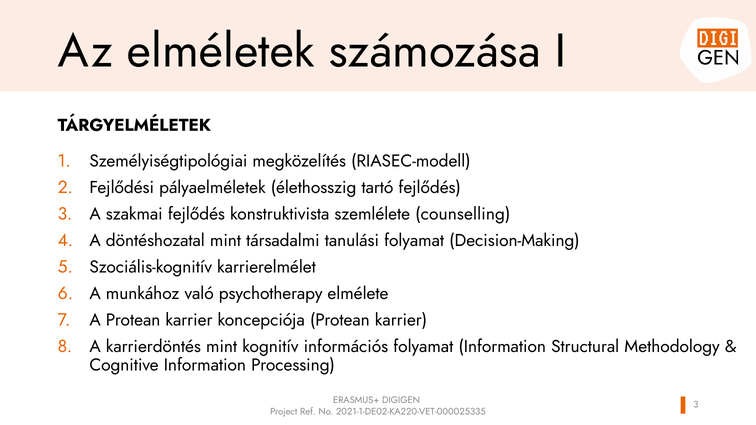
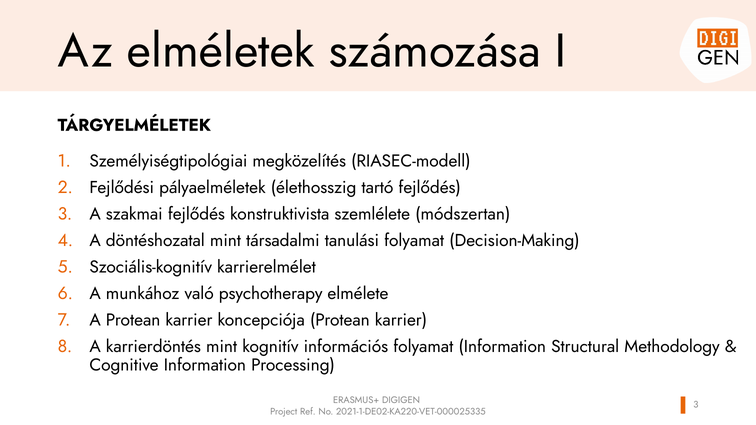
counselling: counselling -> módszertan
